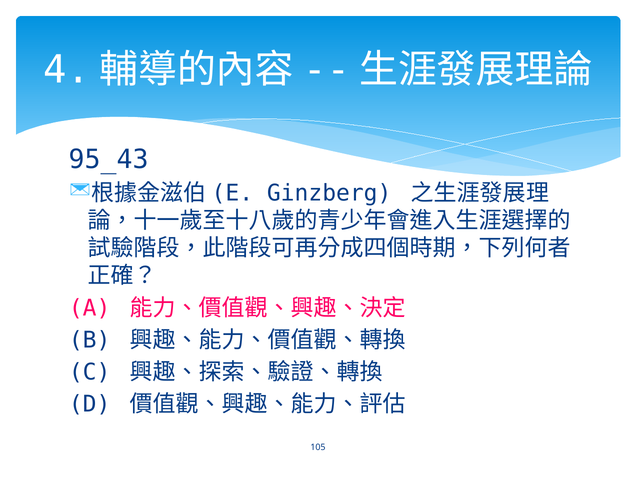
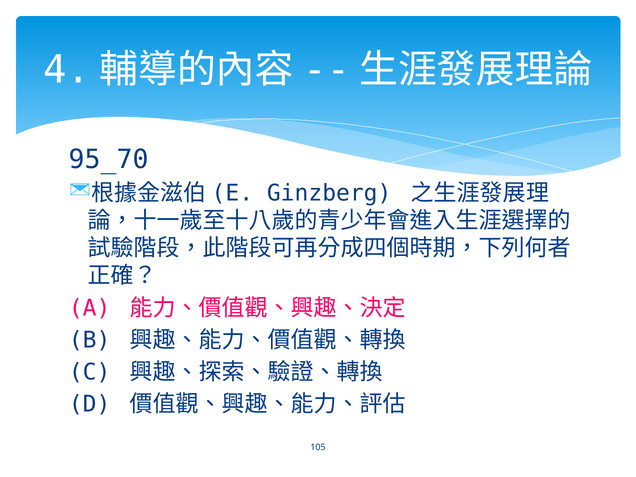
95_43: 95_43 -> 95_70
